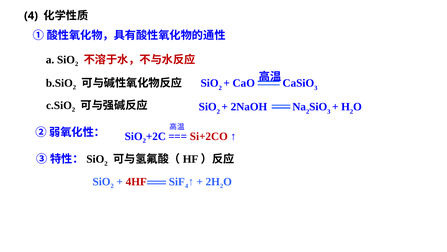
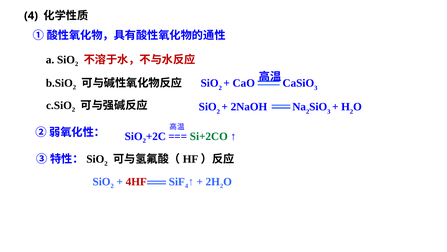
Si+2CO colour: red -> green
